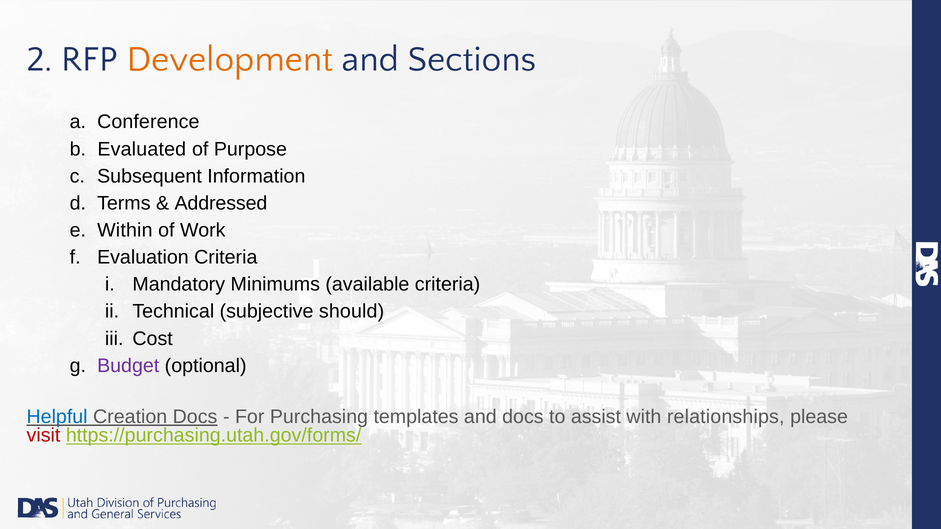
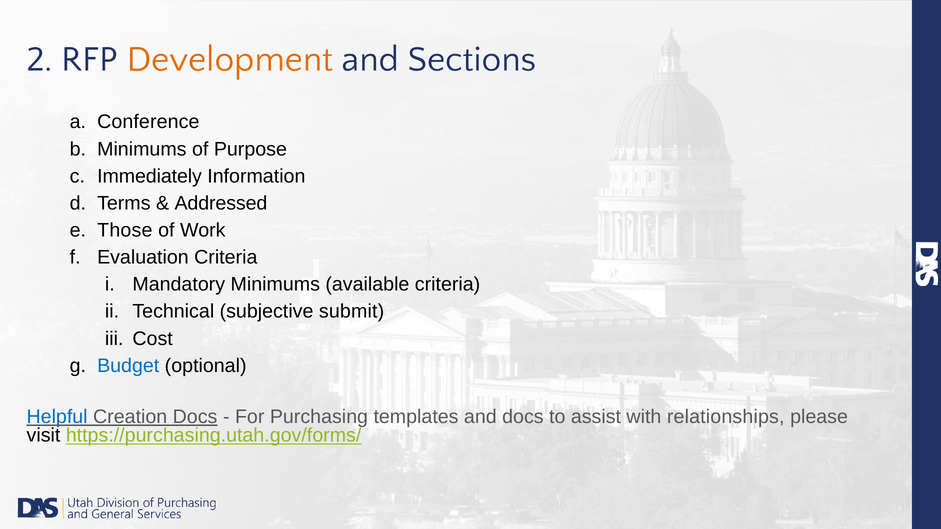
Evaluated at (142, 149): Evaluated -> Minimums
Subsequent: Subsequent -> Immediately
Within: Within -> Those
should: should -> submit
Budget colour: purple -> blue
visit colour: red -> black
